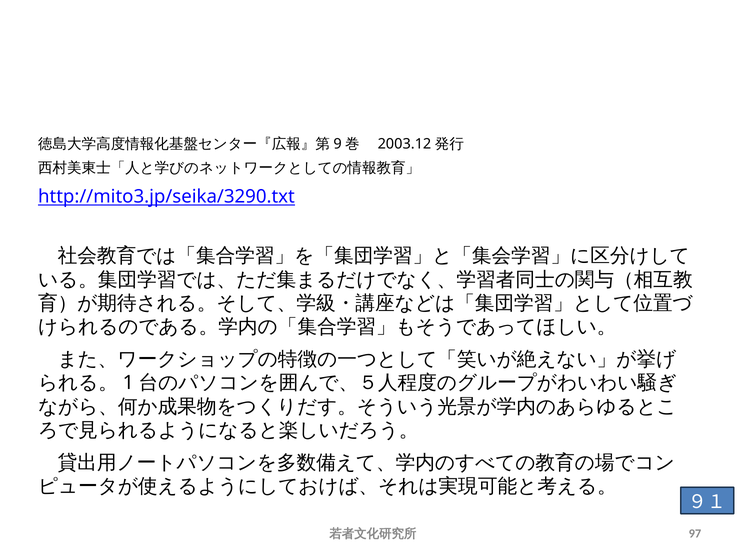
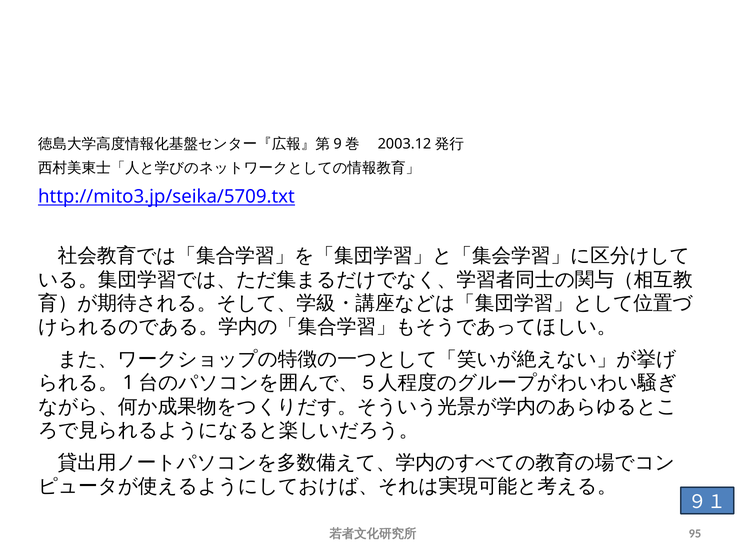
http://mito3.jp/seika/3290.txt: http://mito3.jp/seika/3290.txt -> http://mito3.jp/seika/5709.txt
97: 97 -> 95
